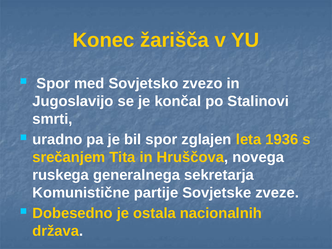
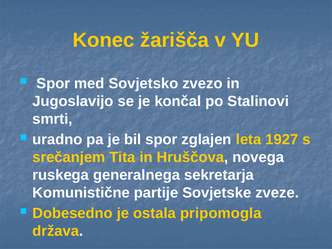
1936: 1936 -> 1927
nacionalnih: nacionalnih -> pripomogla
